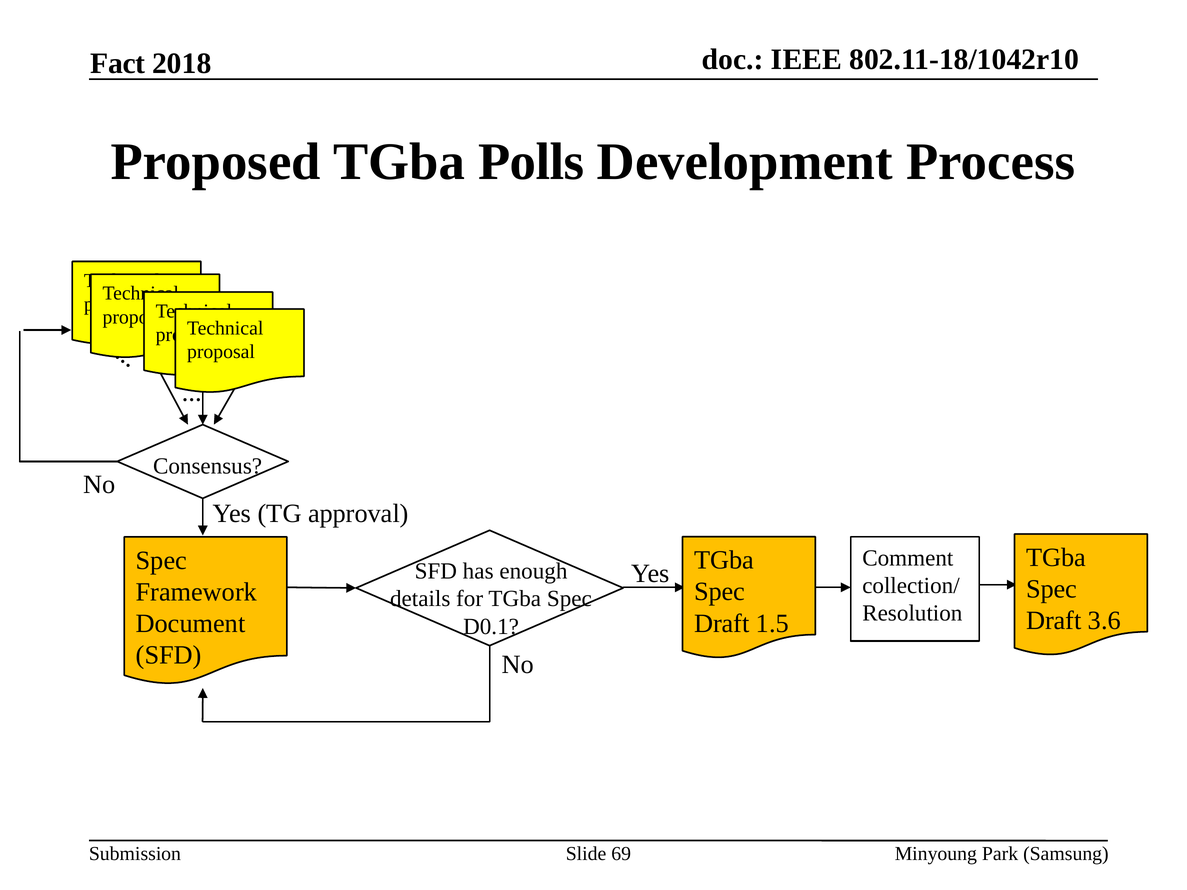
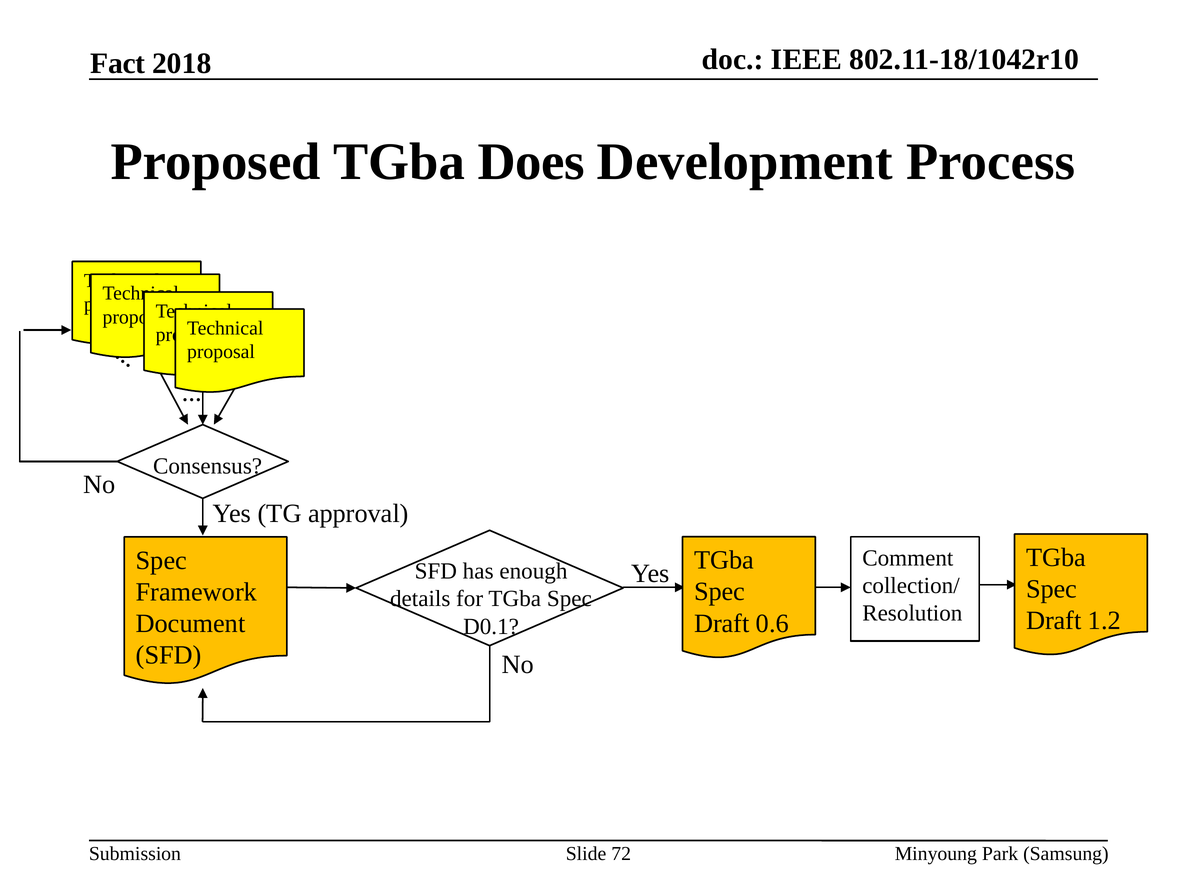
Polls: Polls -> Does
3.6: 3.6 -> 1.2
1.5: 1.5 -> 0.6
69: 69 -> 72
